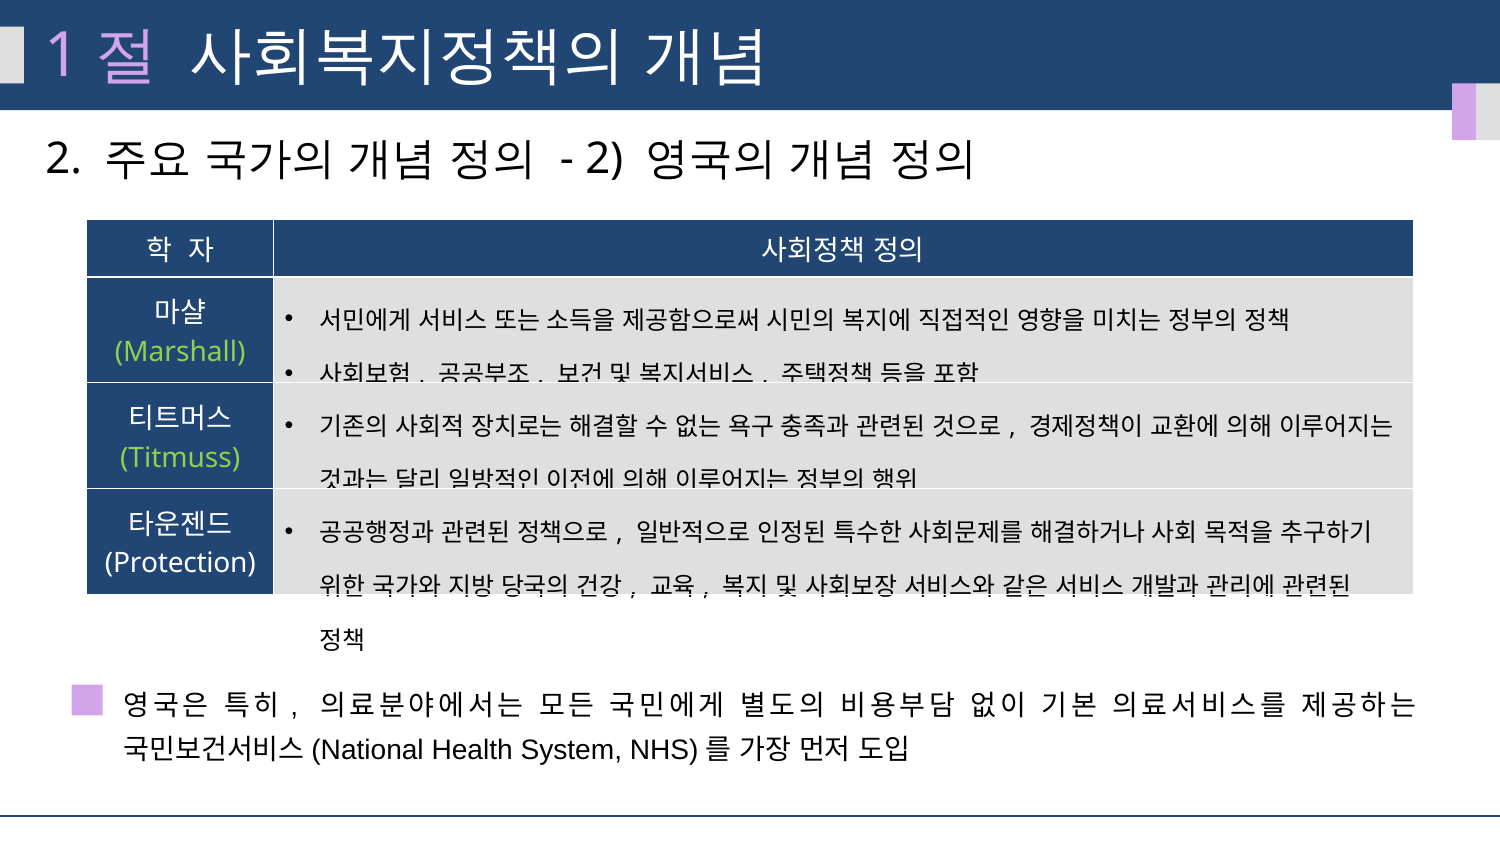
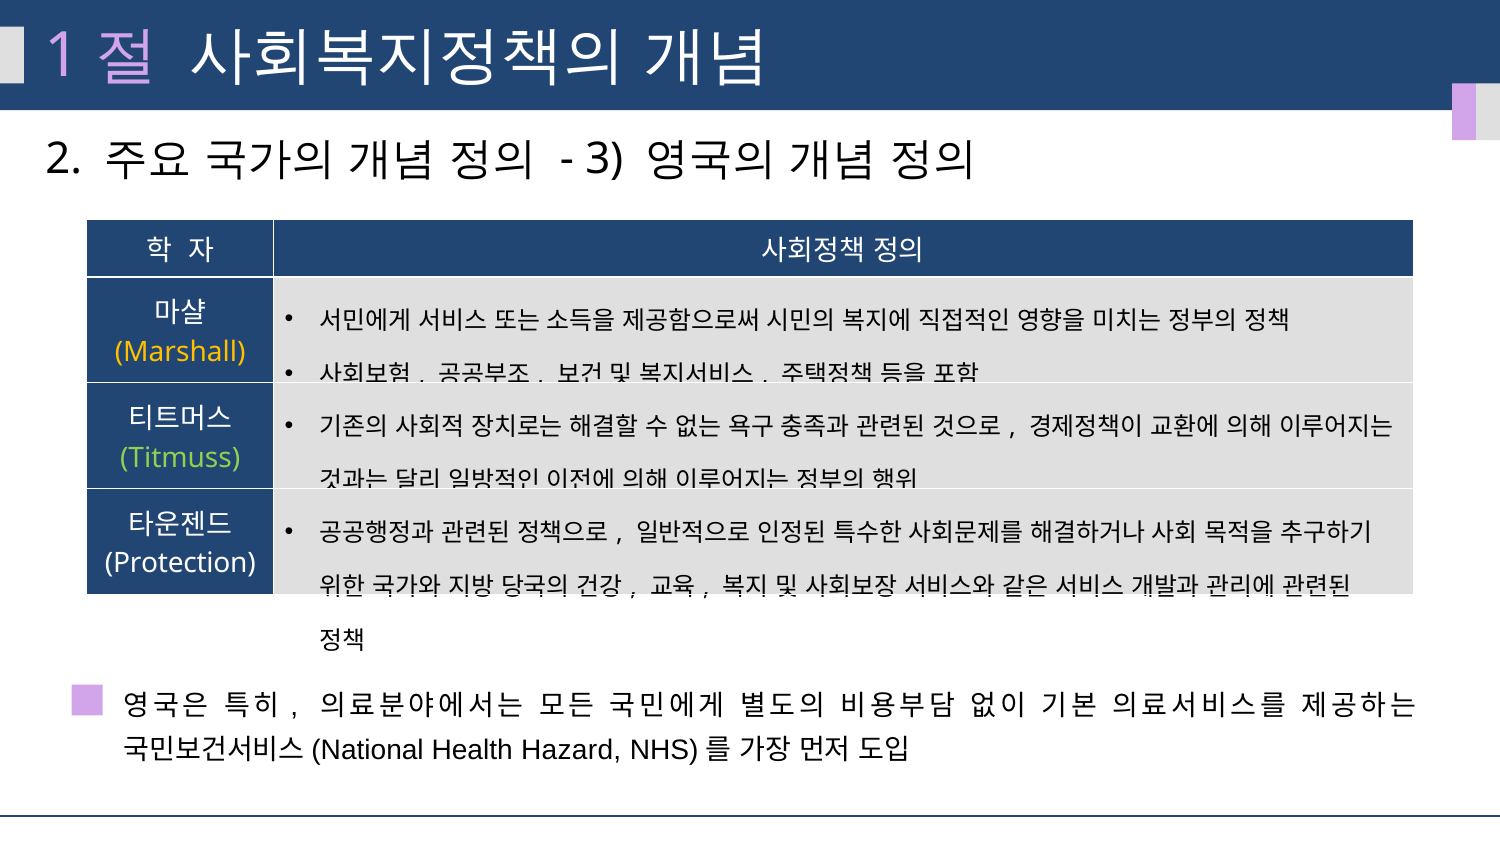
2 at (604, 159): 2 -> 3
Marshall colour: light green -> yellow
System: System -> Hazard
